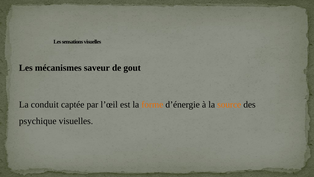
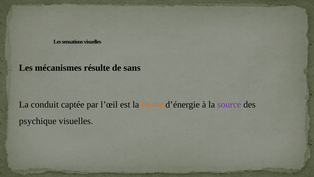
saveur: saveur -> résulte
gout: gout -> sans
source colour: orange -> purple
